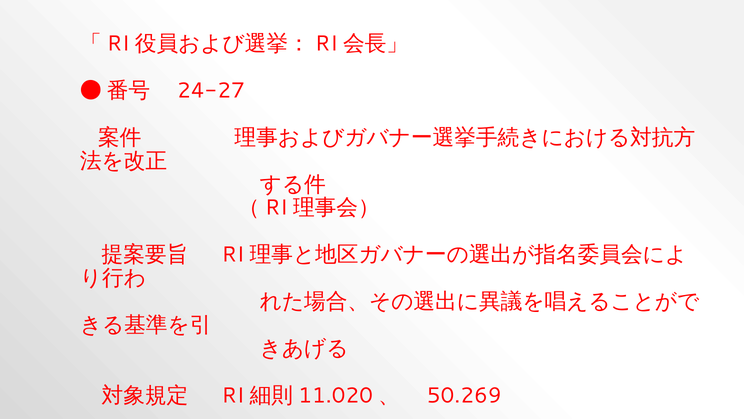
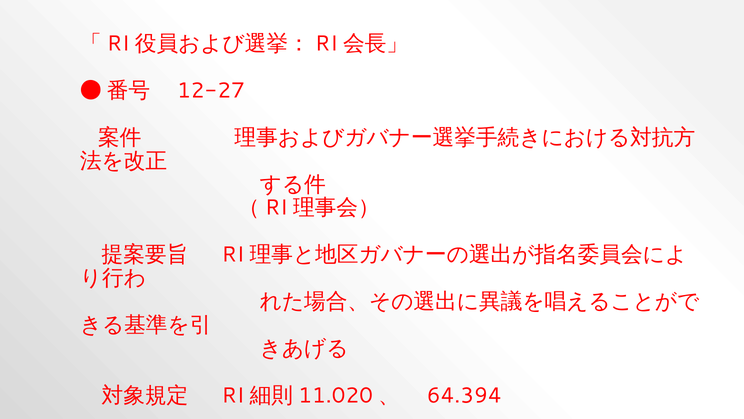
24-27: 24-27 -> 12-27
50.269: 50.269 -> 64.394
